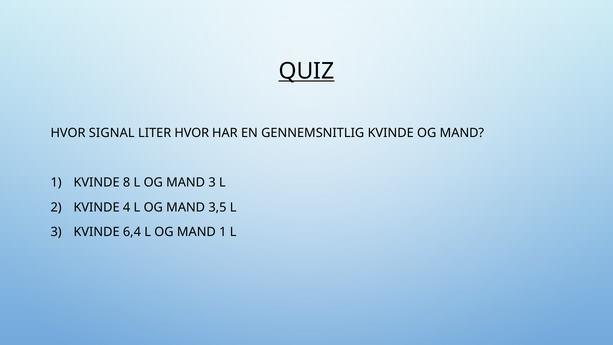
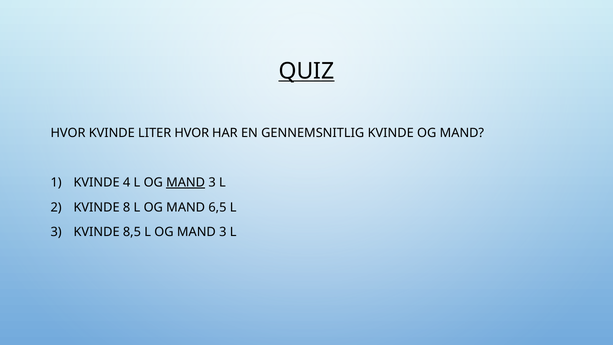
HVOR SIGNAL: SIGNAL -> KVINDE
8: 8 -> 4
MAND at (186, 182) underline: none -> present
4: 4 -> 8
3,5: 3,5 -> 6,5
6,4: 6,4 -> 8,5
1 at (223, 232): 1 -> 3
